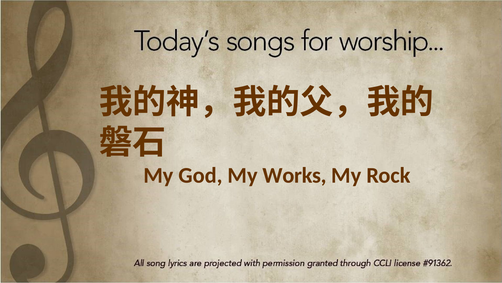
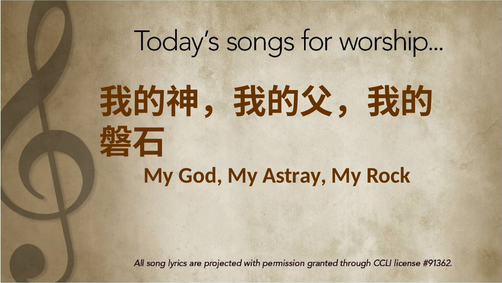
Works: Works -> Astray
